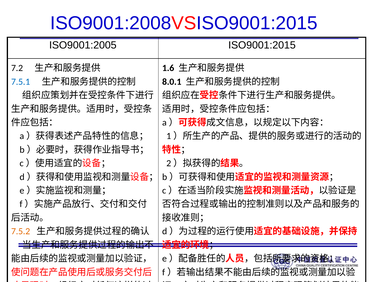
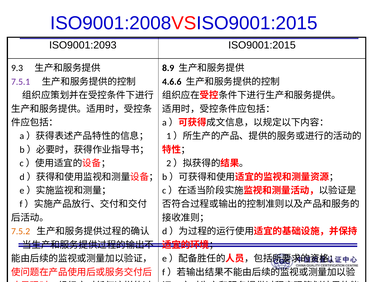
ISO9001:2005: ISO9001:2005 -> ISO9001:2093
7.2: 7.2 -> 9.3
1.6: 1.6 -> 8.9
7.5.1 colour: blue -> purple
8.0.1: 8.0.1 -> 4.6.6
